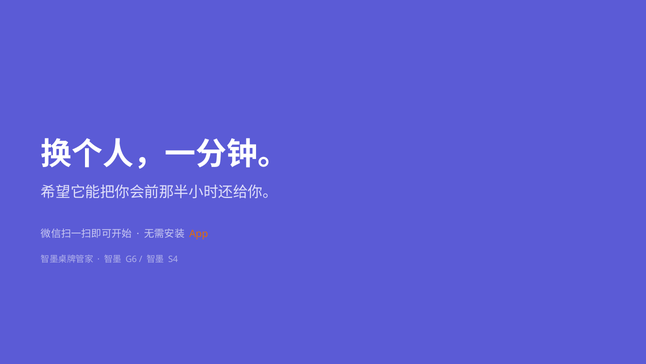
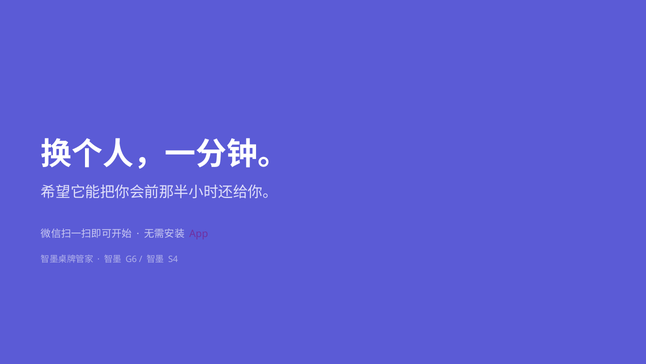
App colour: orange -> purple
